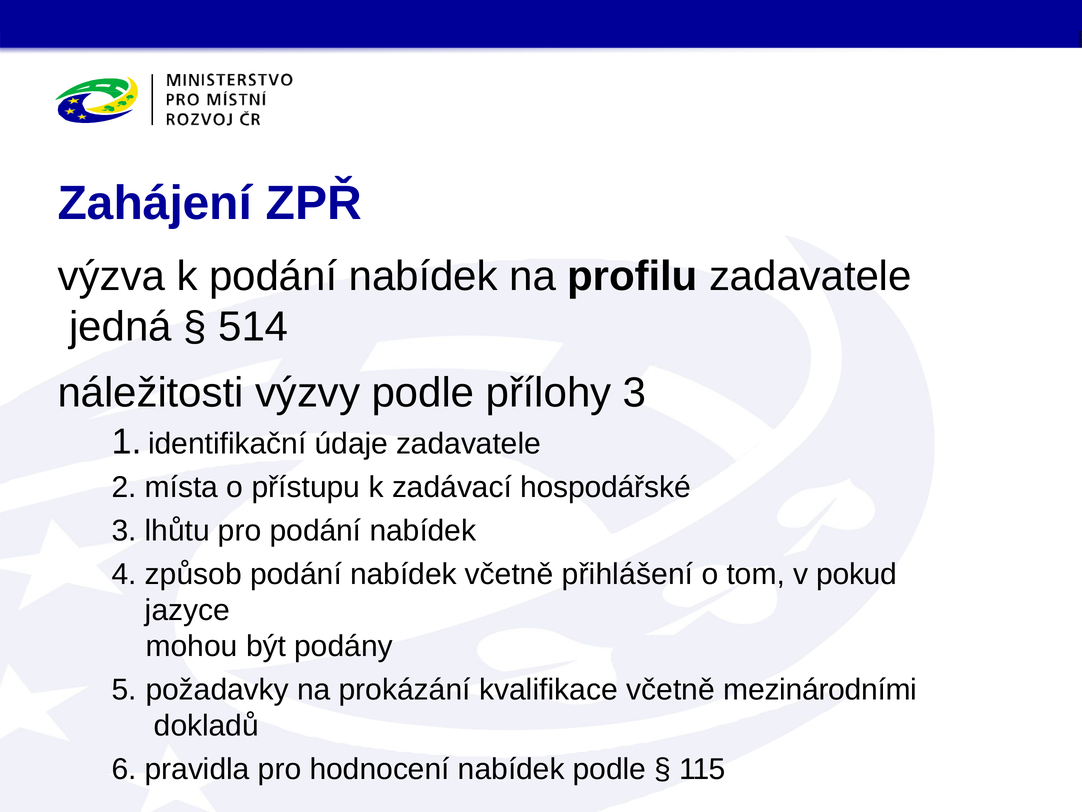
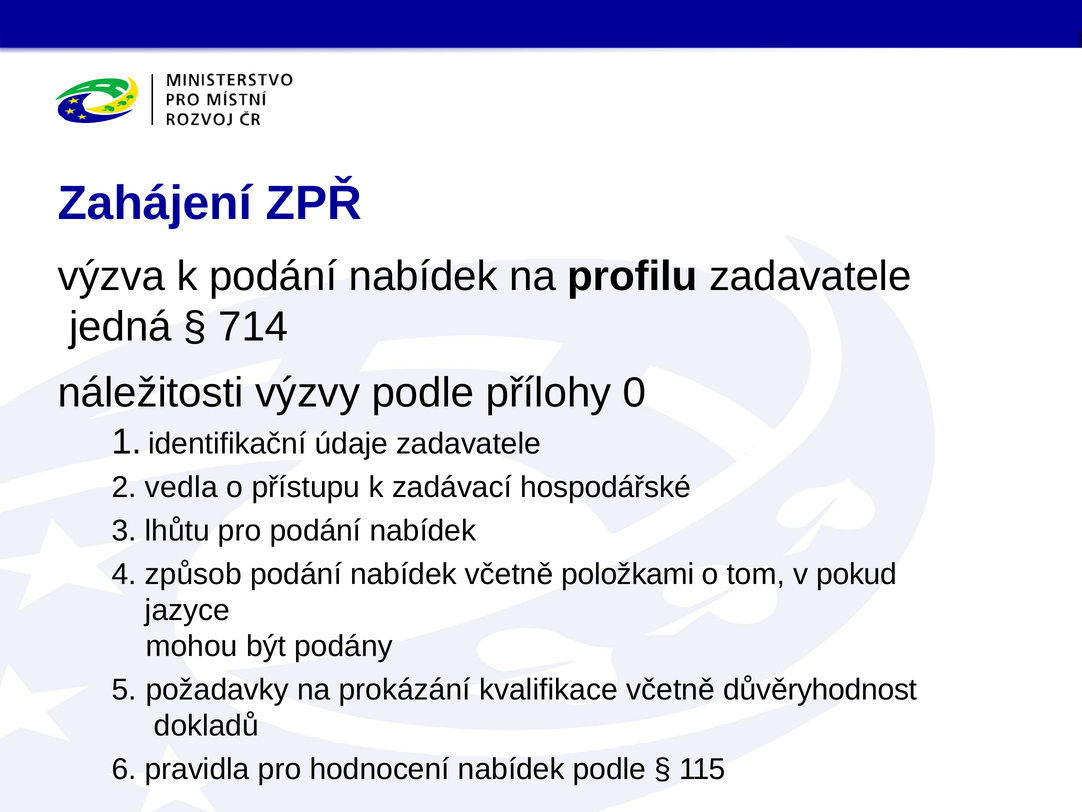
514: 514 -> 714
přílohy 3: 3 -> 0
místa: místa -> vedla
přihlášení: přihlášení -> položkami
mezinárodními: mezinárodními -> důvěryhodnost
